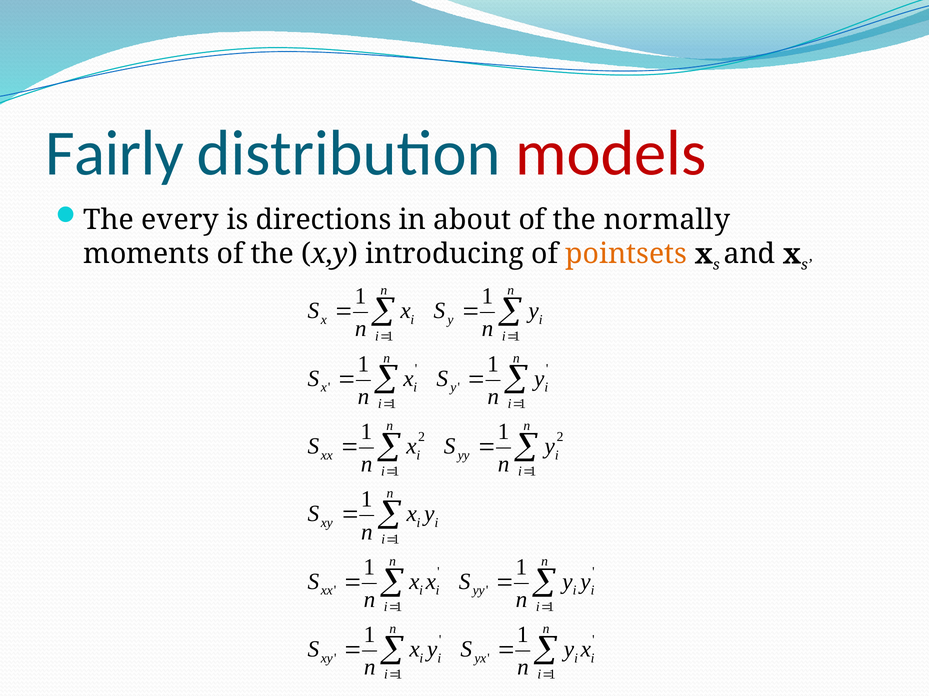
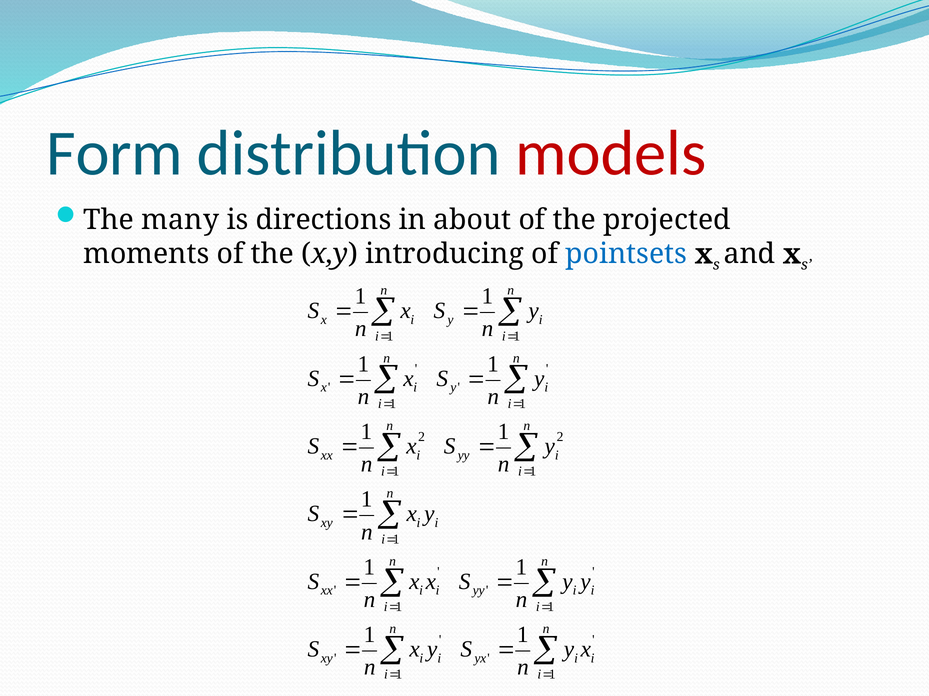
Fairly: Fairly -> Form
every: every -> many
normally: normally -> projected
pointsets colour: orange -> blue
